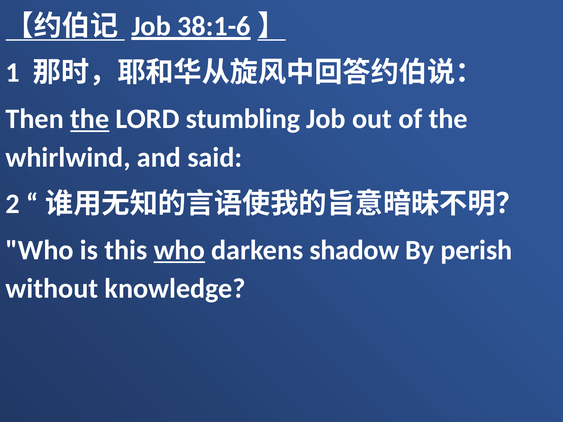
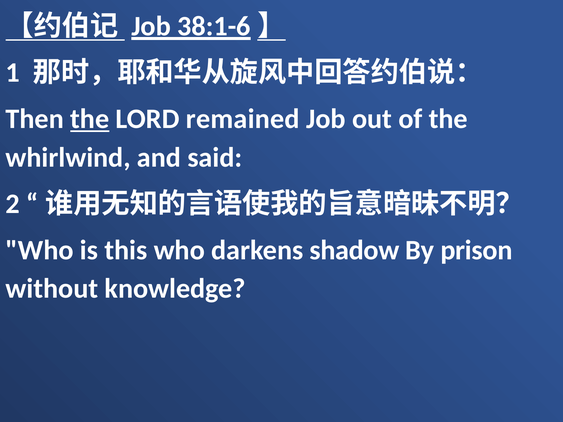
stumbling: stumbling -> remained
who at (179, 250) underline: present -> none
perish: perish -> prison
